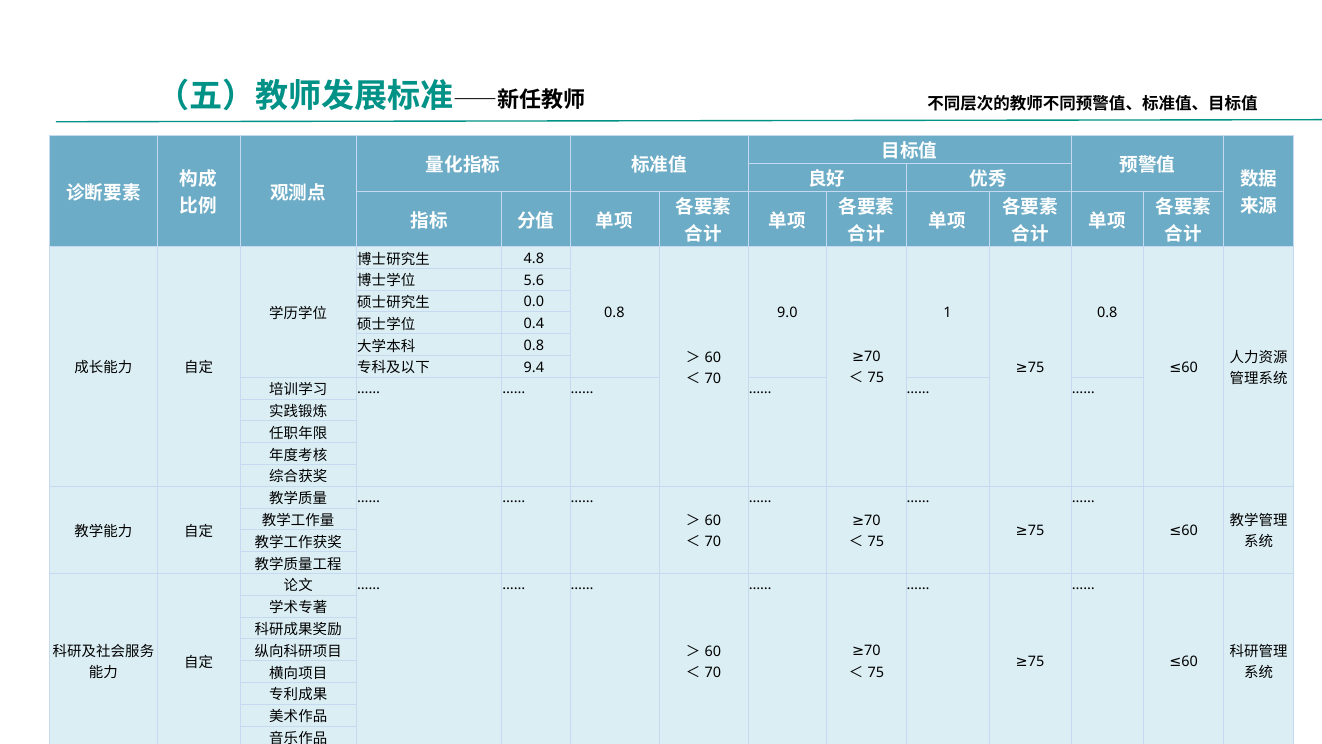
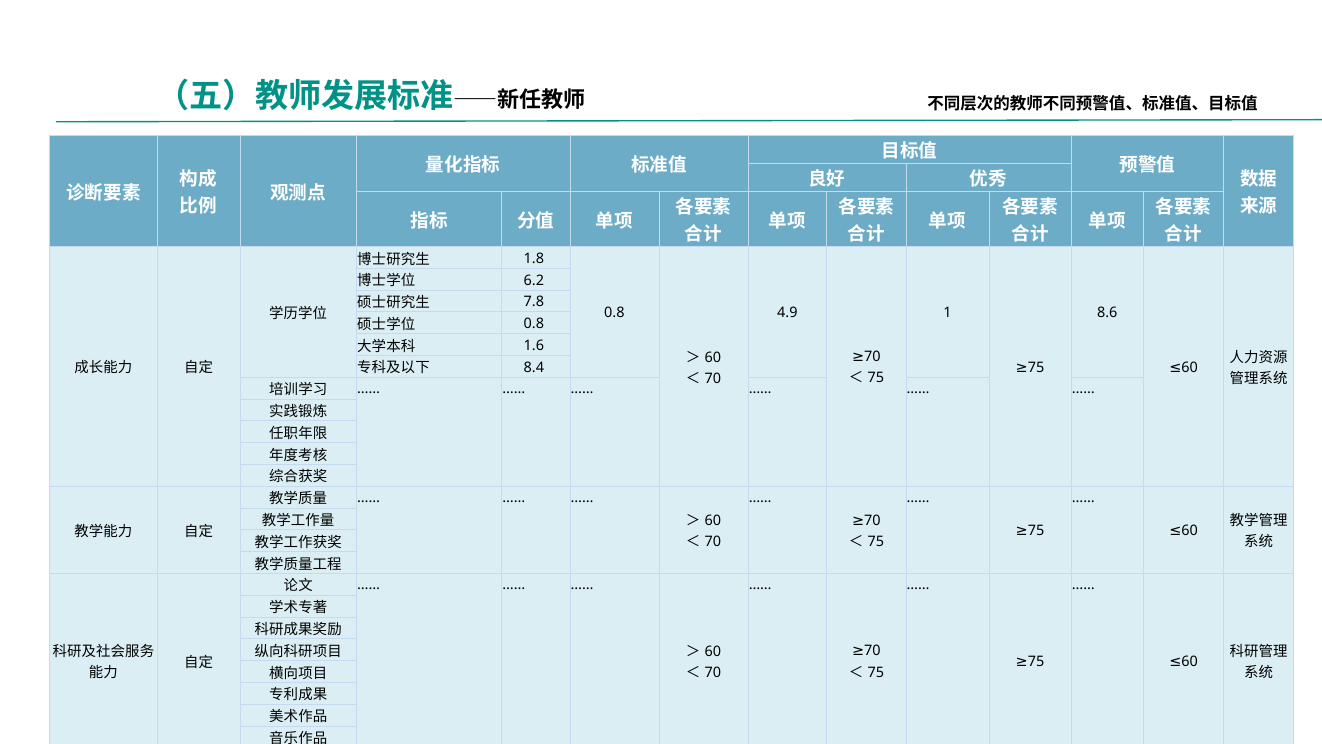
4.8: 4.8 -> 1.8
5.6: 5.6 -> 6.2
0.0: 0.0 -> 7.8
9.0: 9.0 -> 4.9
0.8 at (1107, 313): 0.8 -> 8.6
0.4 at (534, 324): 0.4 -> 0.8
0.8 at (534, 345): 0.8 -> 1.6
9.4: 9.4 -> 8.4
